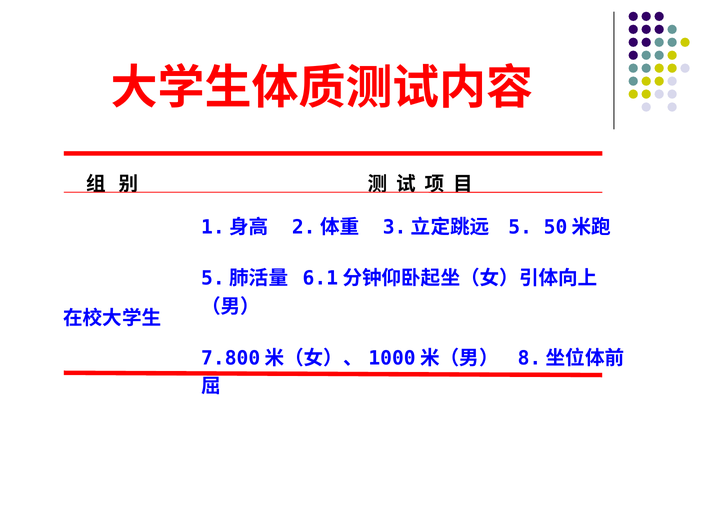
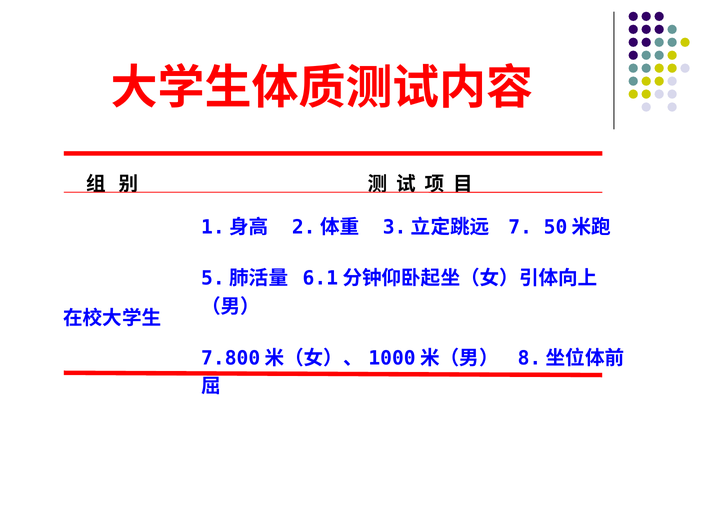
5: 5 -> 7
